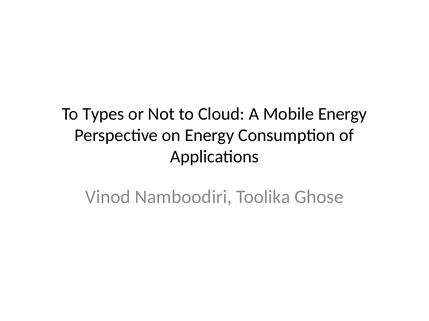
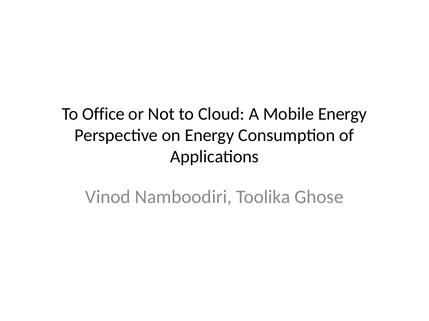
Types: Types -> Office
